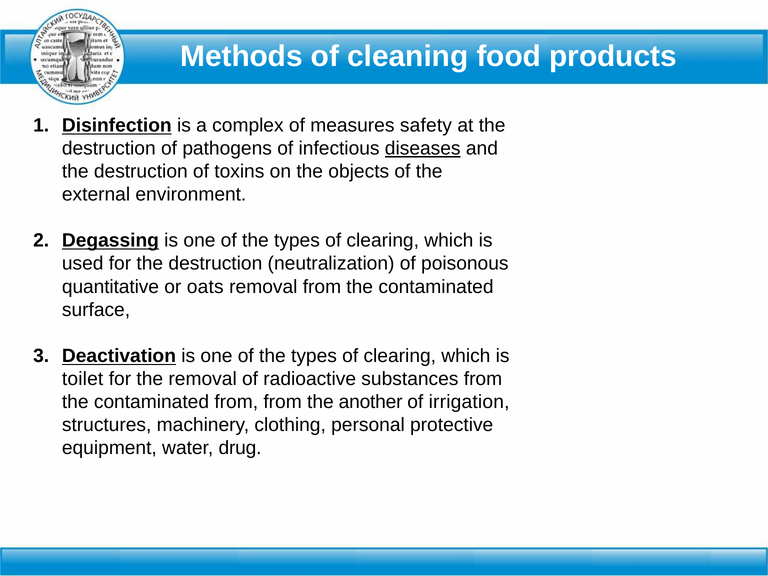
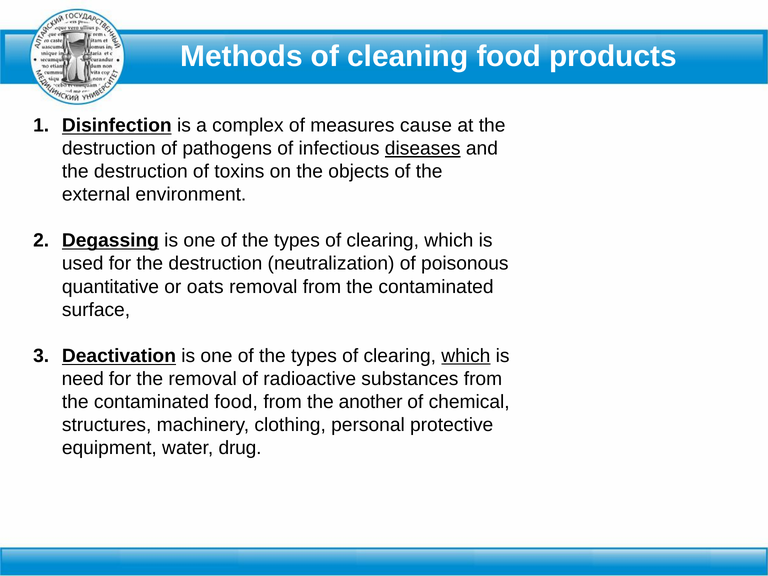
safety: safety -> cause
which at (466, 356) underline: none -> present
toilet: toilet -> need
contaminated from: from -> food
irrigation: irrigation -> chemical
